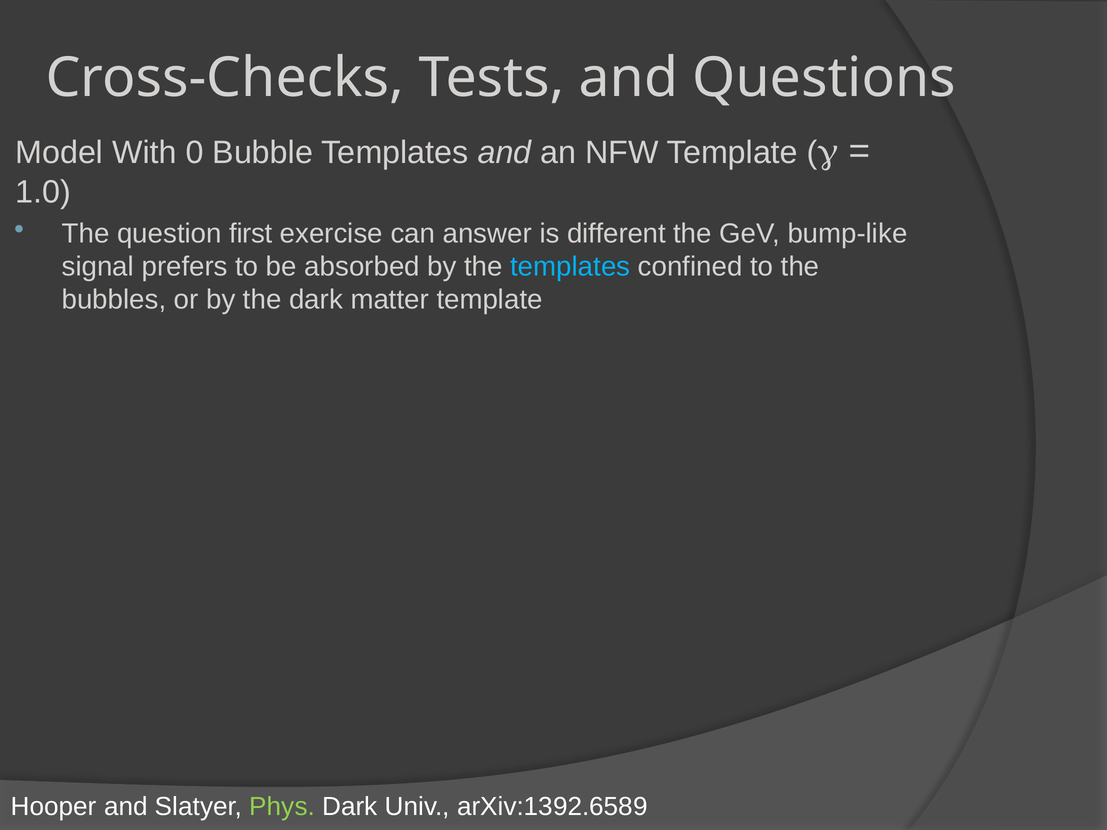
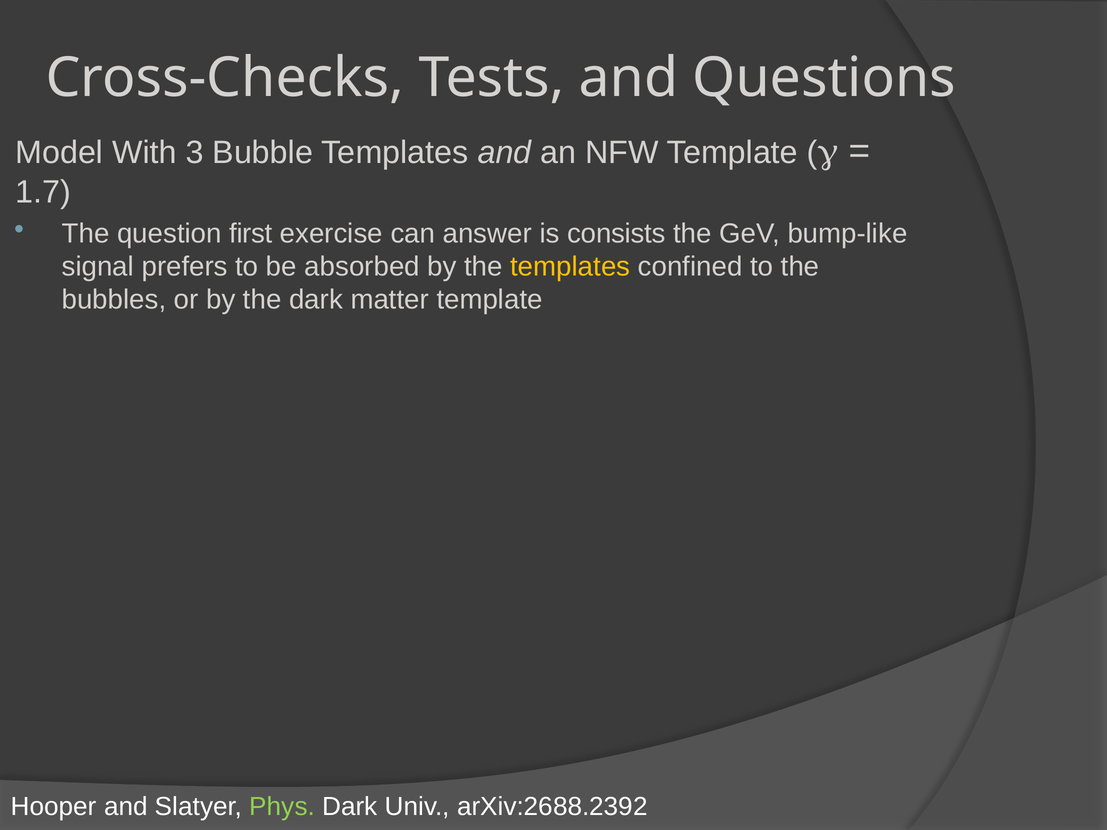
0: 0 -> 3
1.0: 1.0 -> 1.7
different: different -> consists
templates at (570, 267) colour: light blue -> yellow
arXiv:1392.6589: arXiv:1392.6589 -> arXiv:2688.2392
